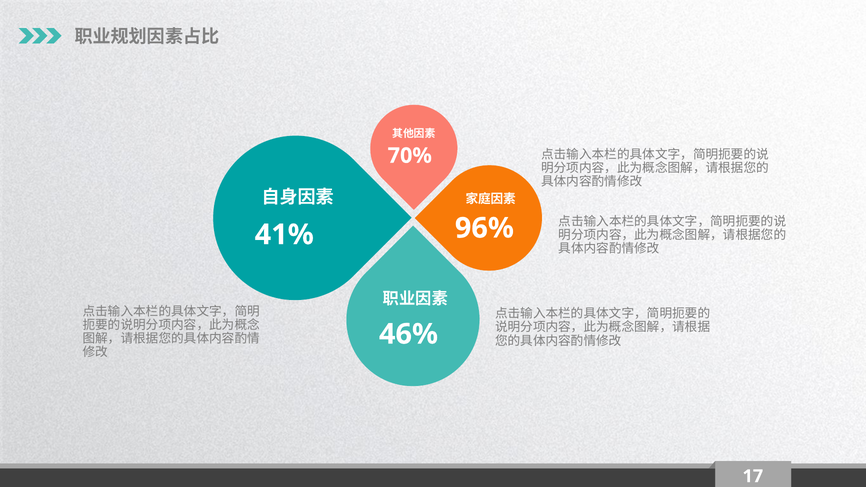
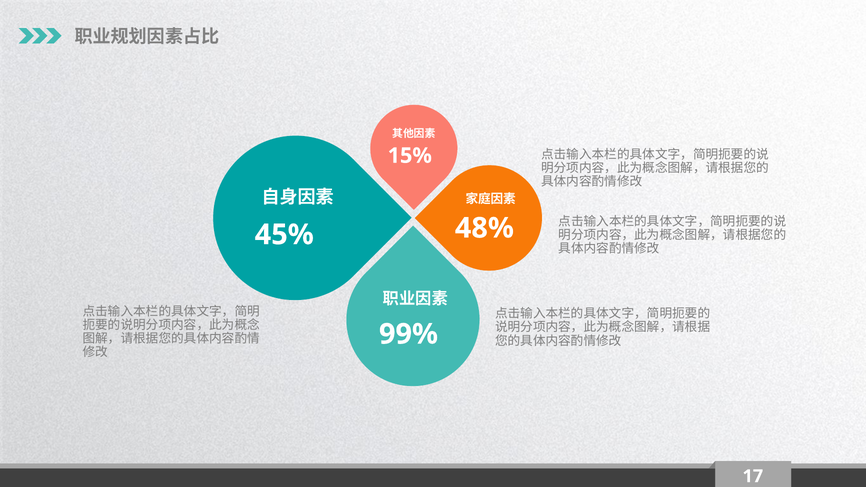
70%: 70% -> 15%
96%: 96% -> 48%
41%: 41% -> 45%
46%: 46% -> 99%
